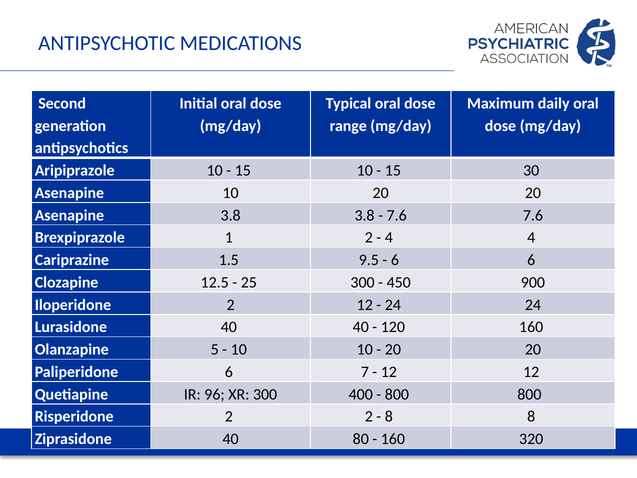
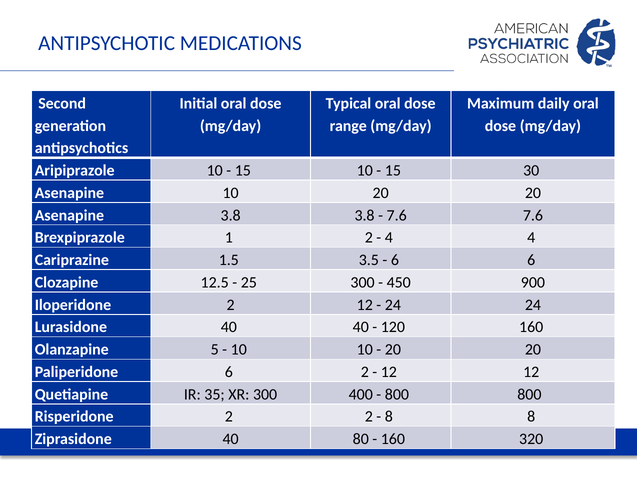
9.5: 9.5 -> 3.5
6 7: 7 -> 2
96: 96 -> 35
